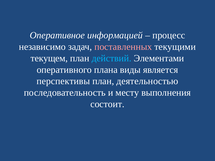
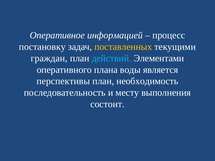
независимо: независимо -> постановку
поставленных colour: pink -> yellow
текущем: текущем -> граждан
виды: виды -> воды
деятельностью: деятельностью -> необходимость
